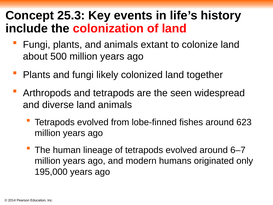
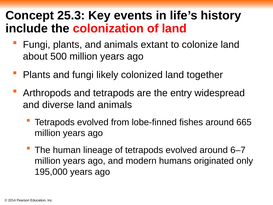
seen: seen -> entry
623: 623 -> 665
